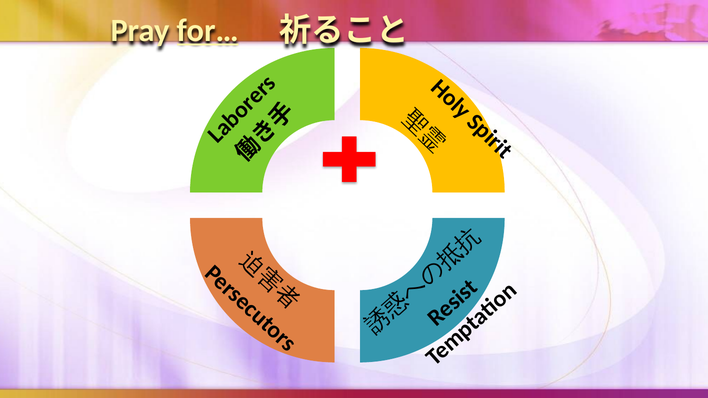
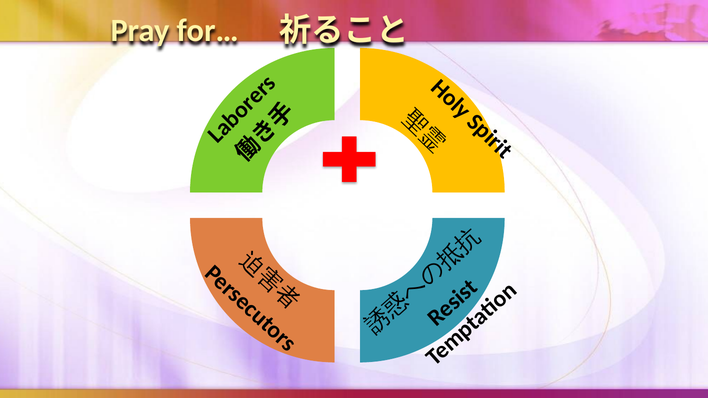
for… underline: present -> none
